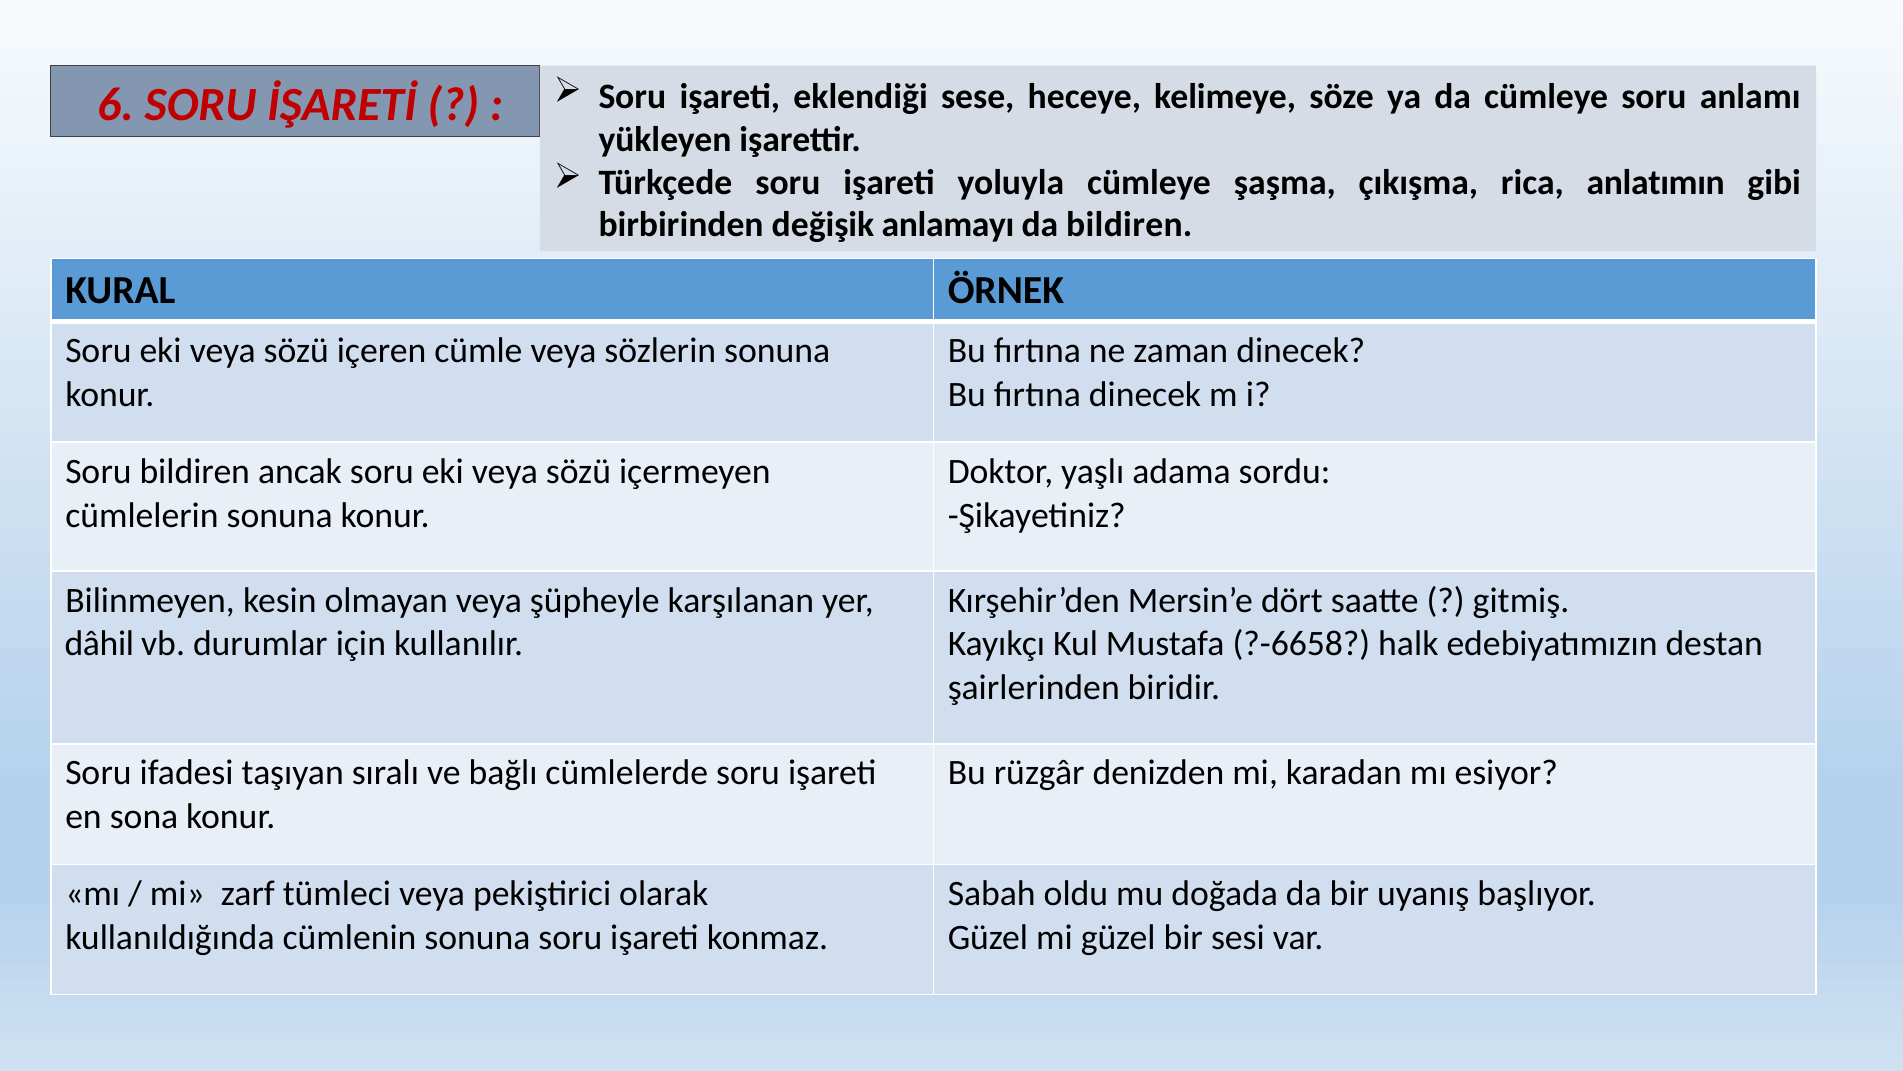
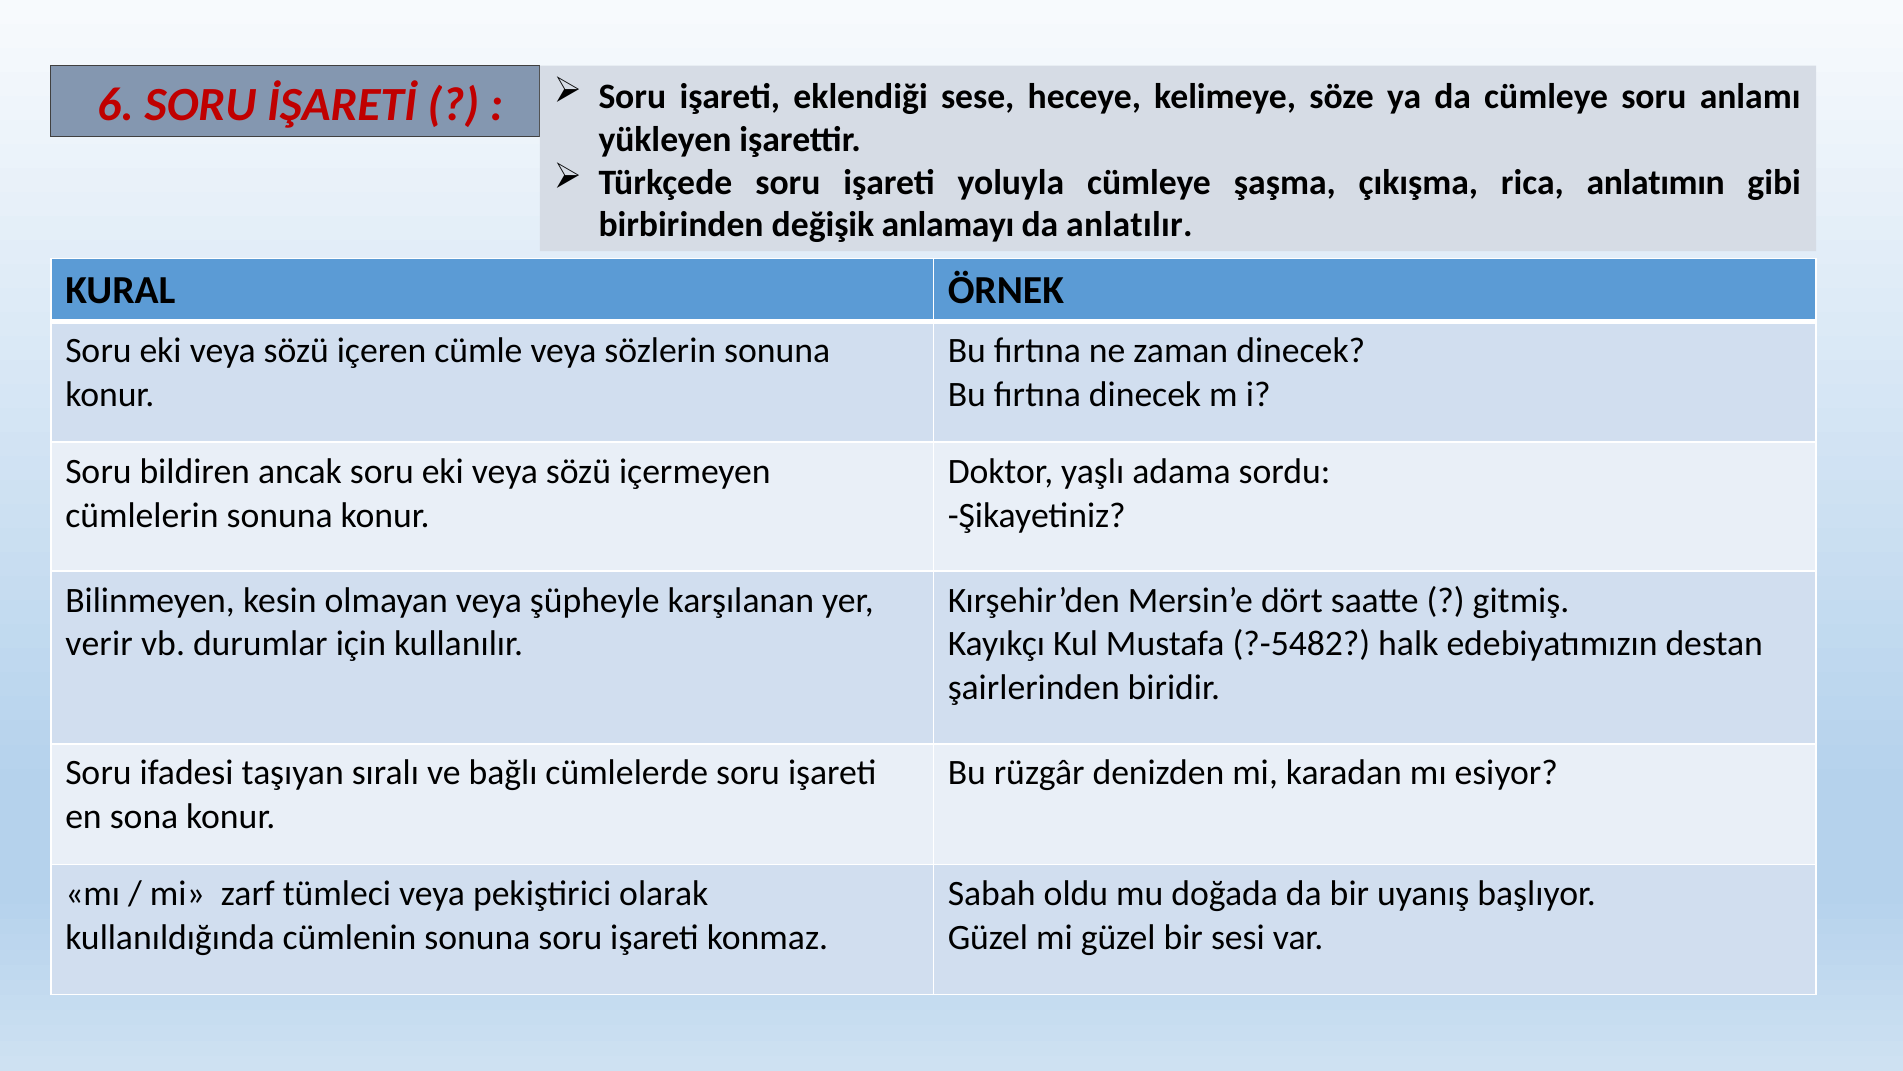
da bildiren: bildiren -> anlatılır
dâhil: dâhil -> verir
?-6658: ?-6658 -> ?-5482
